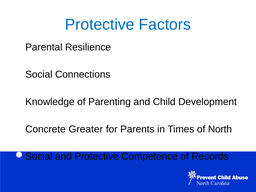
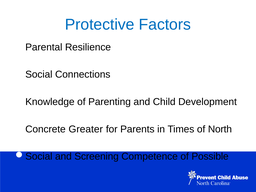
and Protective: Protective -> Screening
Records: Records -> Possible
